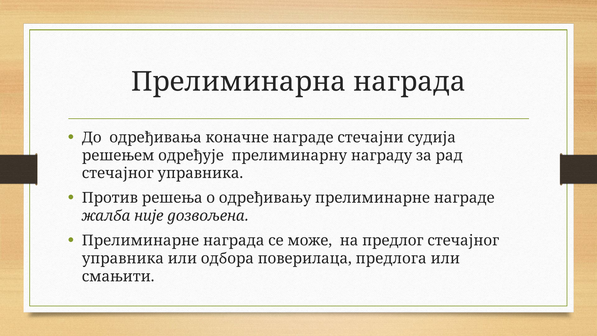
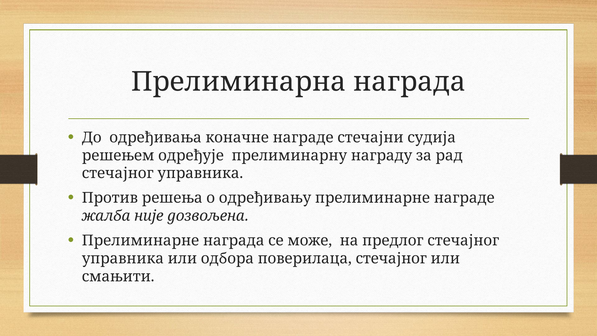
поверилаца предлога: предлога -> стечајног
